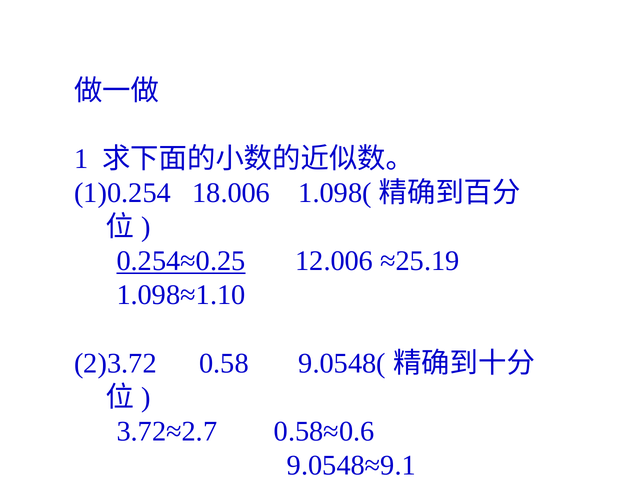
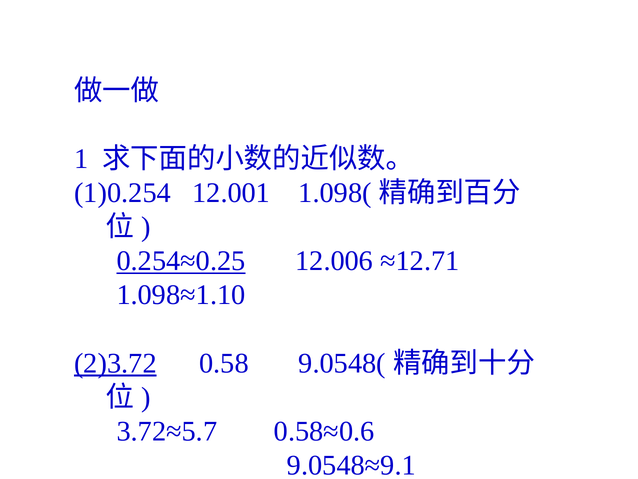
18.006: 18.006 -> 12.001
≈25.19: ≈25.19 -> ≈12.71
2)3.72 underline: none -> present
3.72≈2.7: 3.72≈2.7 -> 3.72≈5.7
